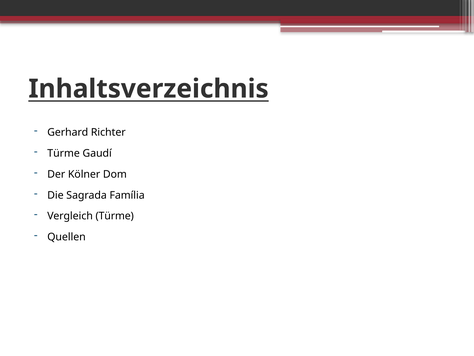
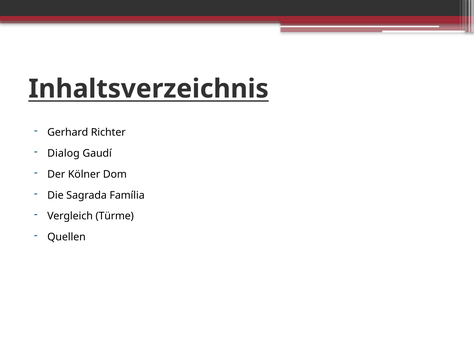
Türme at (64, 153): Türme -> Dialog
